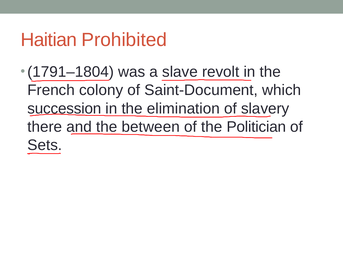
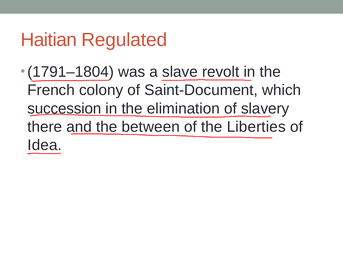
Prohibited: Prohibited -> Regulated
Politician: Politician -> Liberties
Sets: Sets -> Idea
